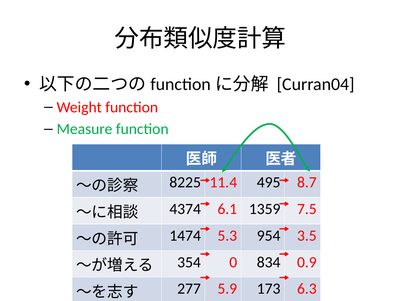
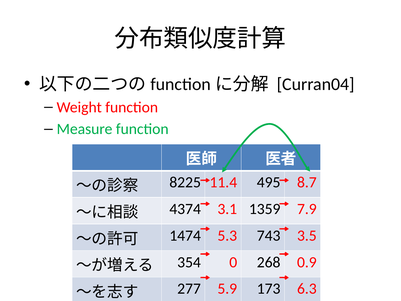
6.1: 6.1 -> 3.1
7.5: 7.5 -> 7.9
954: 954 -> 743
834: 834 -> 268
